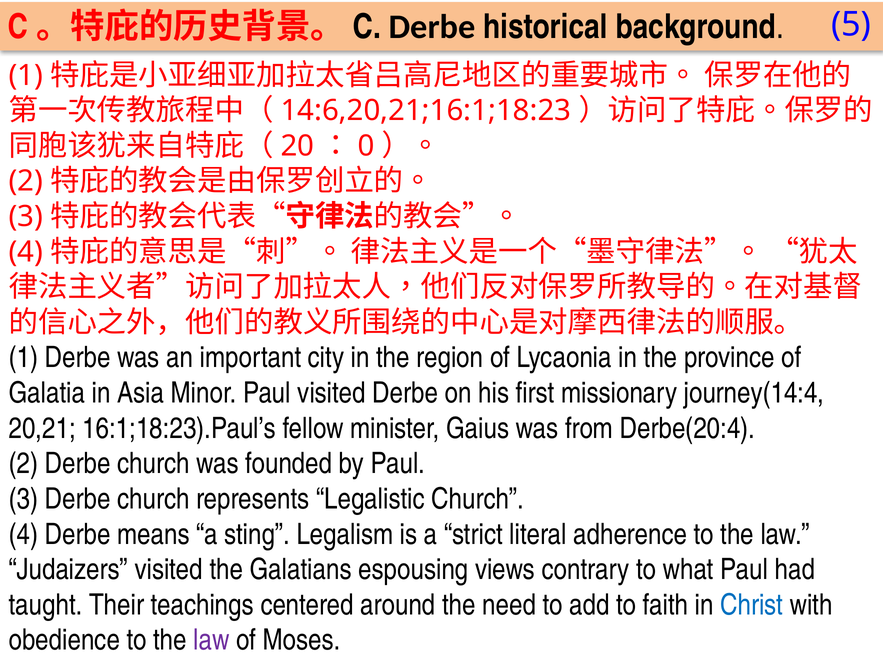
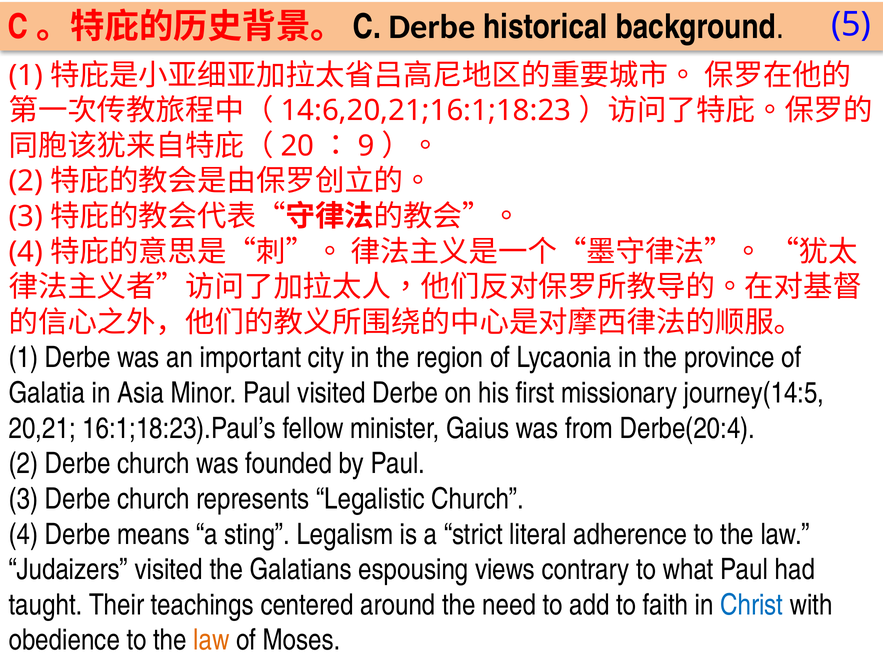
0: 0 -> 9
journey(14:4: journey(14:4 -> journey(14:5
law at (211, 640) colour: purple -> orange
